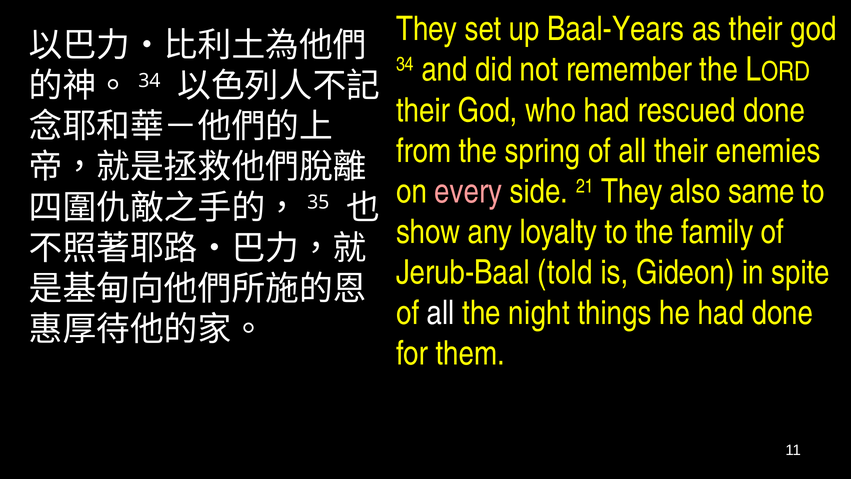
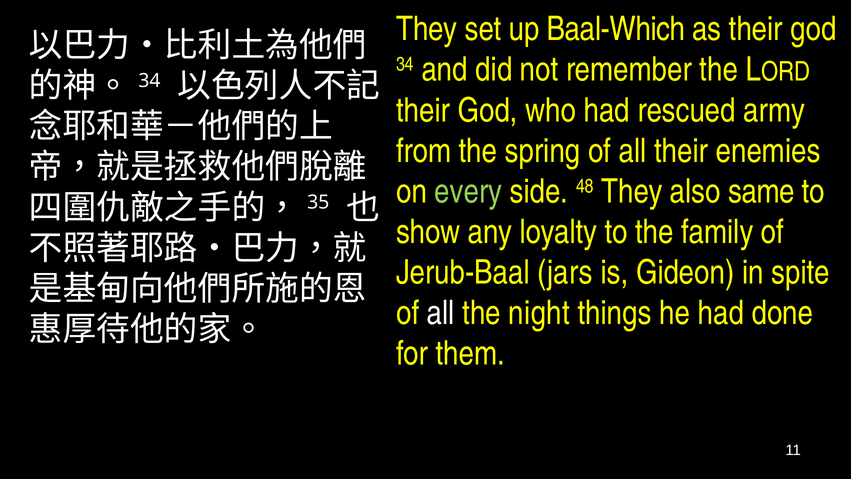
Baal-Years: Baal-Years -> Baal-Which
rescued done: done -> army
every colour: pink -> light green
21: 21 -> 48
told: told -> jars
